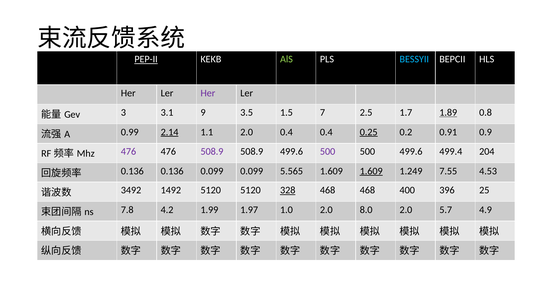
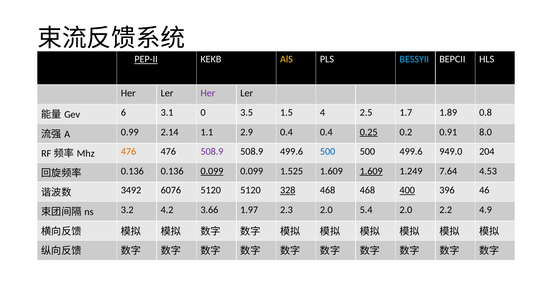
AlS colour: light green -> yellow
3: 3 -> 6
9: 9 -> 0
7: 7 -> 4
1.89 underline: present -> none
2.14 underline: present -> none
1.1 2.0: 2.0 -> 2.9
0.9: 0.9 -> 8.0
476 at (129, 152) colour: purple -> orange
500 at (328, 152) colour: purple -> blue
499.4: 499.4 -> 949.0
0.099 at (212, 171) underline: none -> present
5.565: 5.565 -> 1.525
7.55: 7.55 -> 7.64
1492: 1492 -> 6076
400 underline: none -> present
25: 25 -> 46
7.8: 7.8 -> 3.2
1.99: 1.99 -> 3.66
1.0: 1.0 -> 2.3
8.0: 8.0 -> 5.4
5.7: 5.7 -> 2.2
